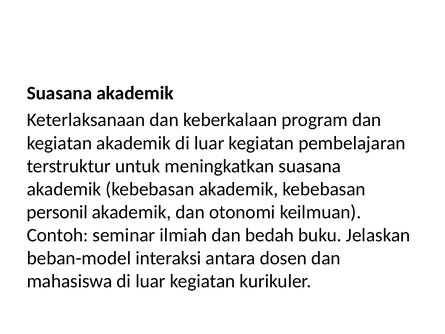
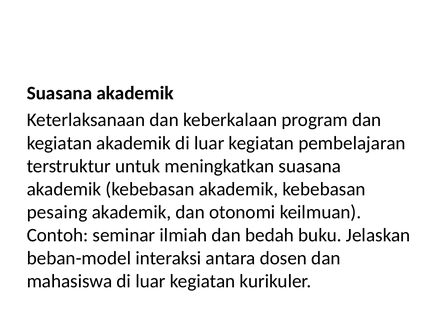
personil: personil -> pesaing
